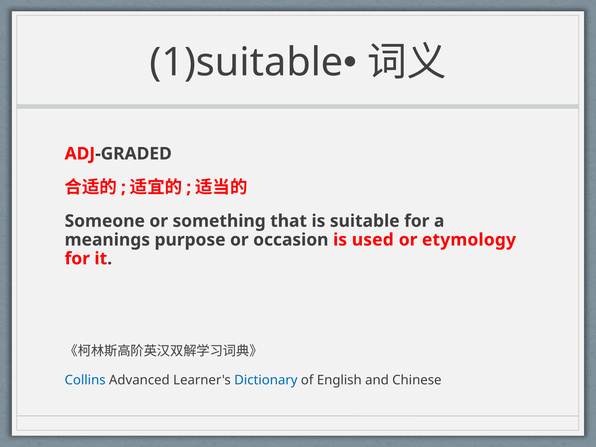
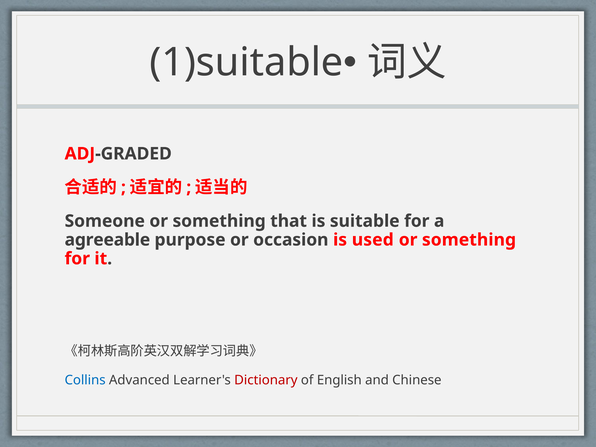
meanings: meanings -> agreeable
etymology at (469, 240): etymology -> something
Dictionary colour: blue -> red
